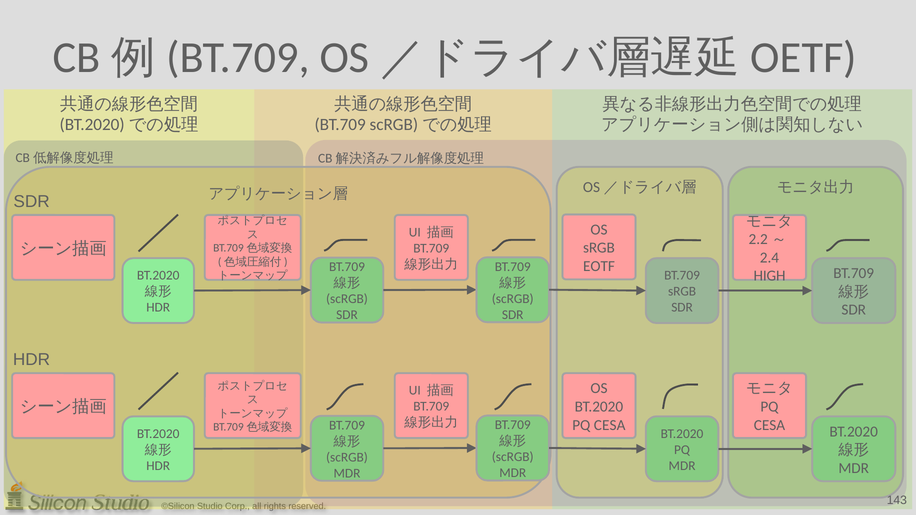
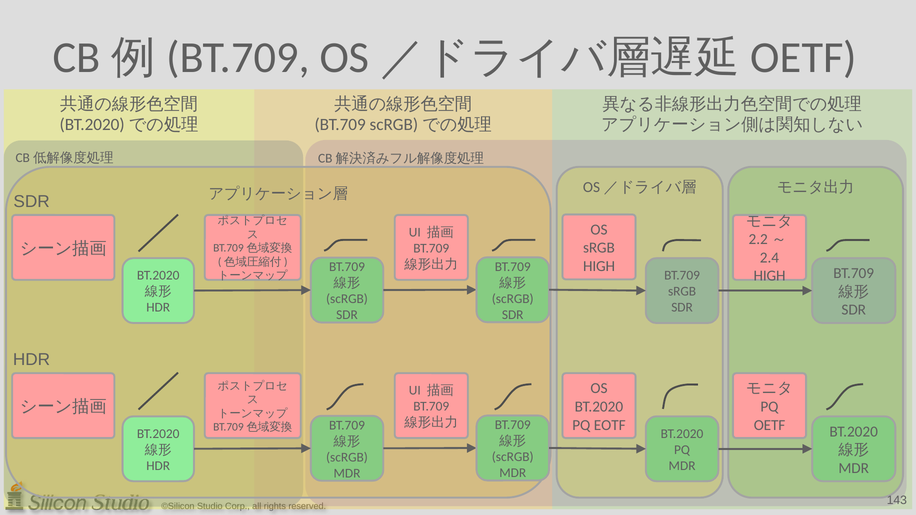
EOTF at (599, 266): EOTF -> HIGH
CESA at (610, 425): CESA -> EOTF
CESA at (769, 425): CESA -> OETF
